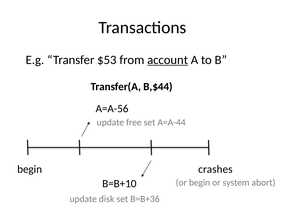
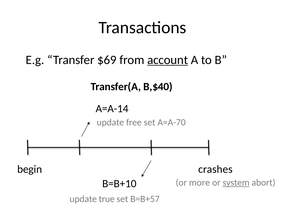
$53: $53 -> $69
B,$44: B,$44 -> B,$40
A=A-56: A=A-56 -> A=A-14
A=A-44: A=A-44 -> A=A-70
or begin: begin -> more
system underline: none -> present
disk: disk -> true
B=B+36: B=B+36 -> B=B+57
